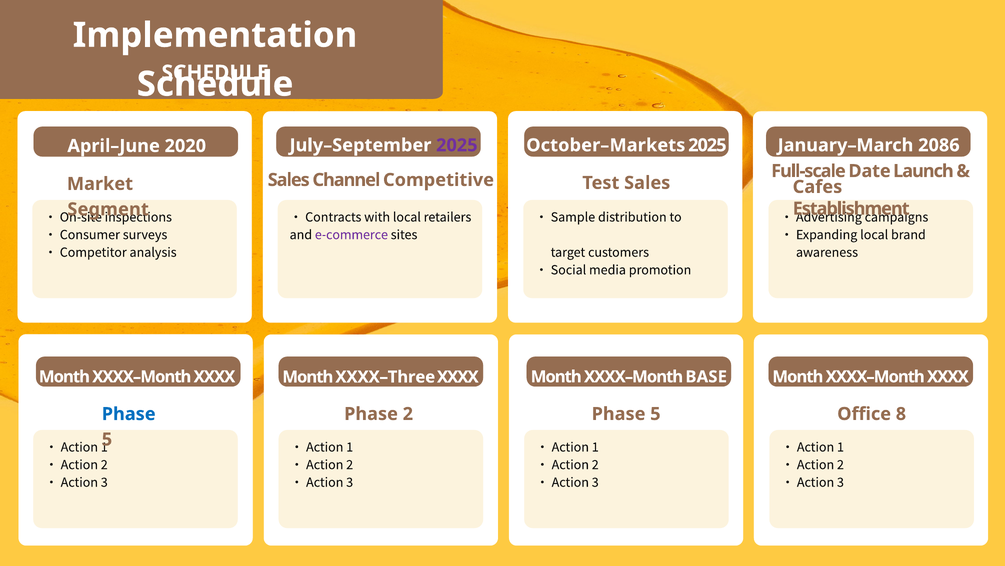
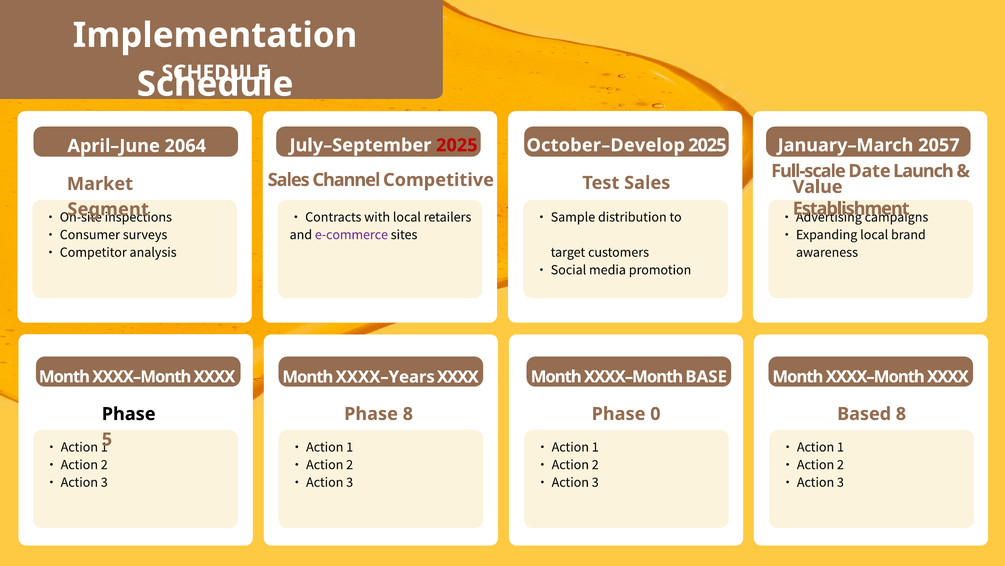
2025 at (457, 145) colour: purple -> red
October–Markets: October–Markets -> October–Develop
2086: 2086 -> 2057
2020: 2020 -> 2064
Cafes: Cafes -> Value
XXXX–Three: XXXX–Three -> XXXX–Years
Phase 2: 2 -> 8
5 at (655, 414): 5 -> 0
Office: Office -> Based
Phase at (129, 414) colour: blue -> black
